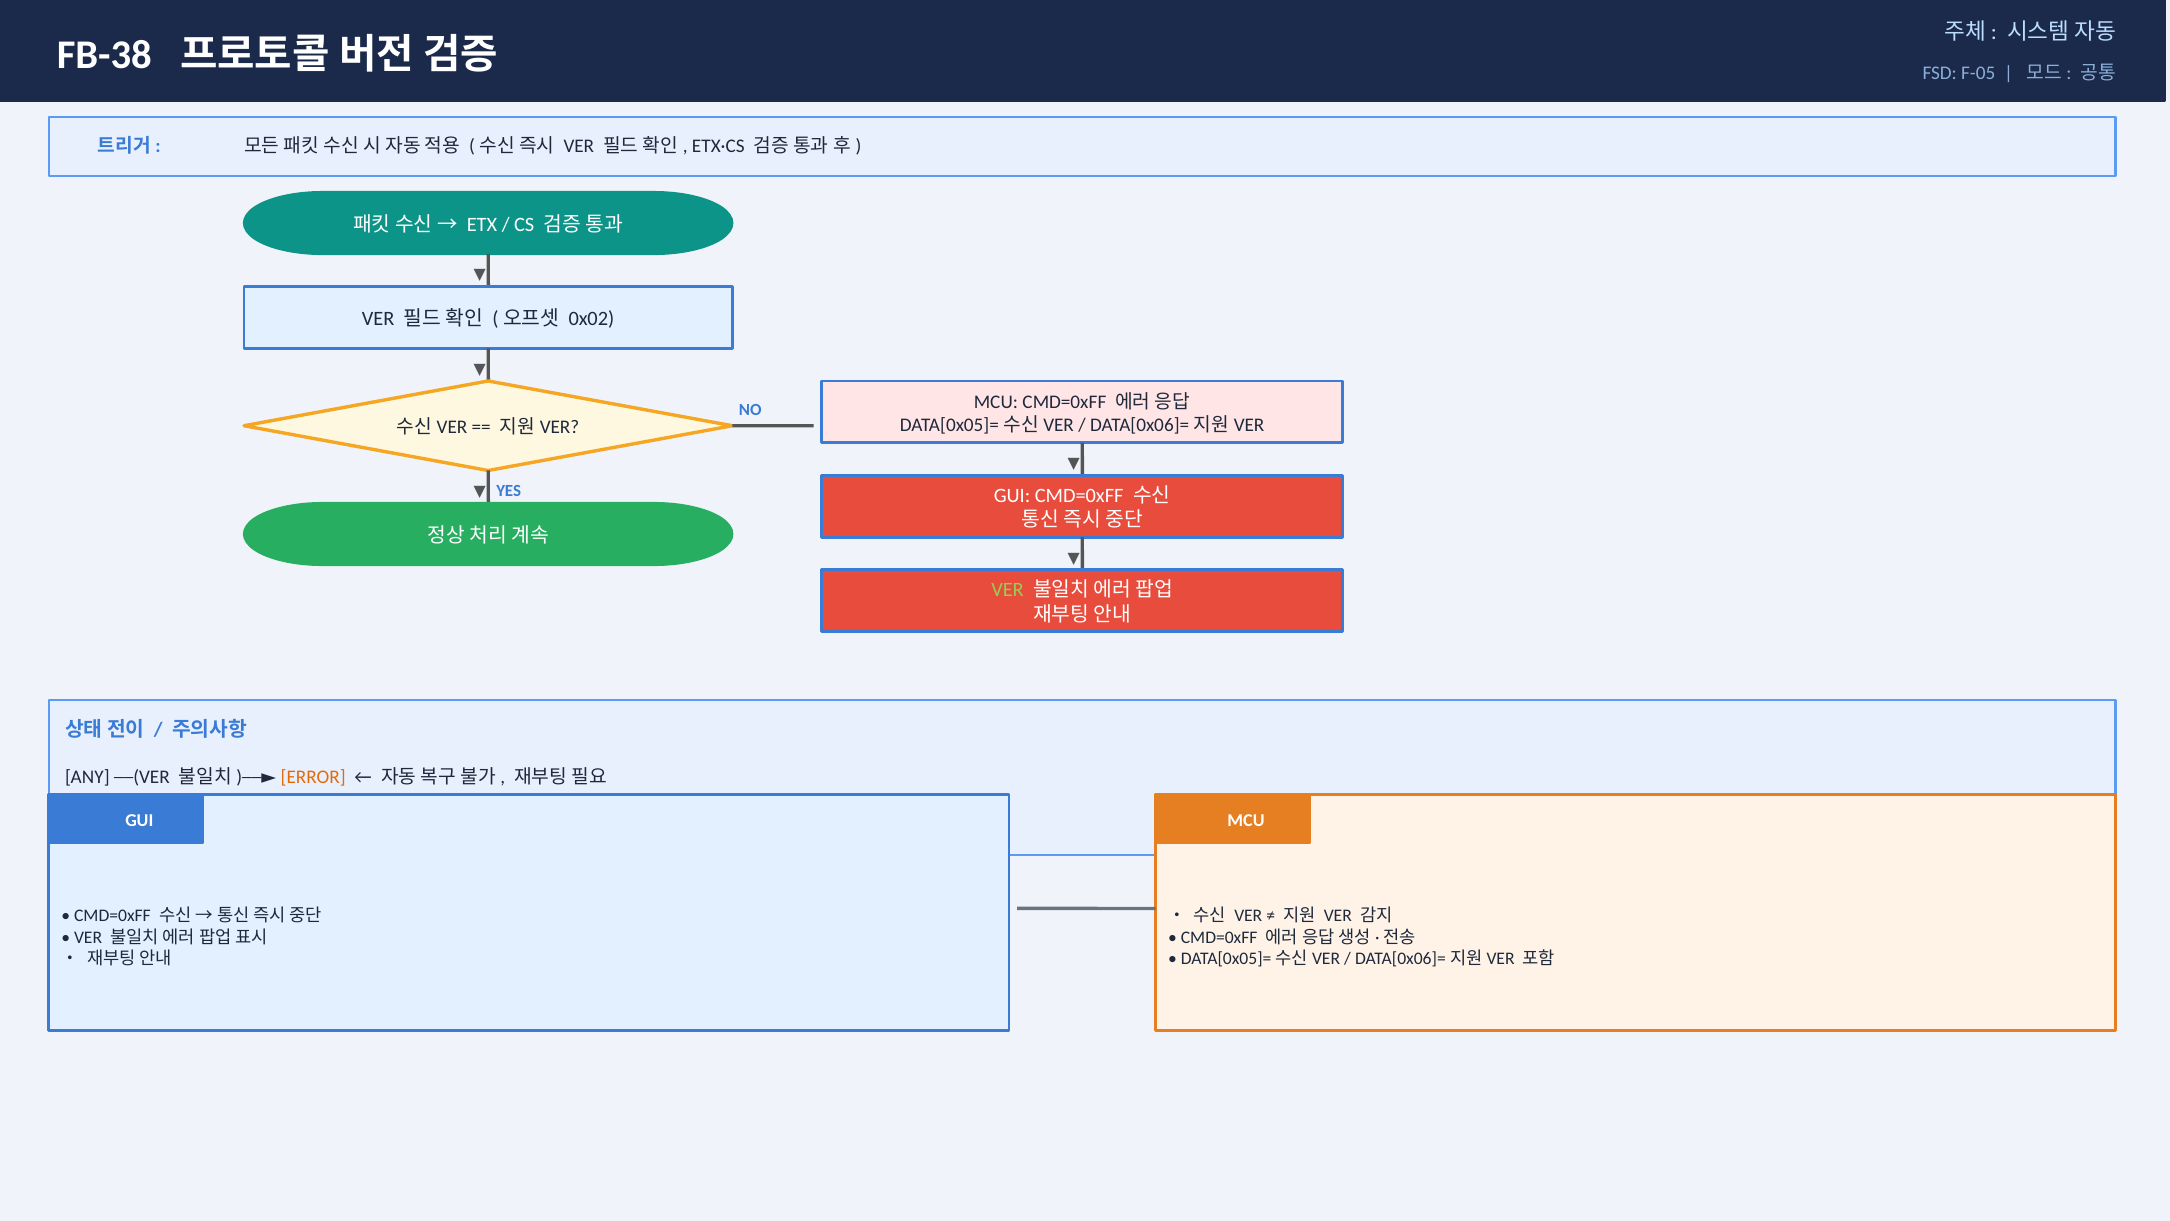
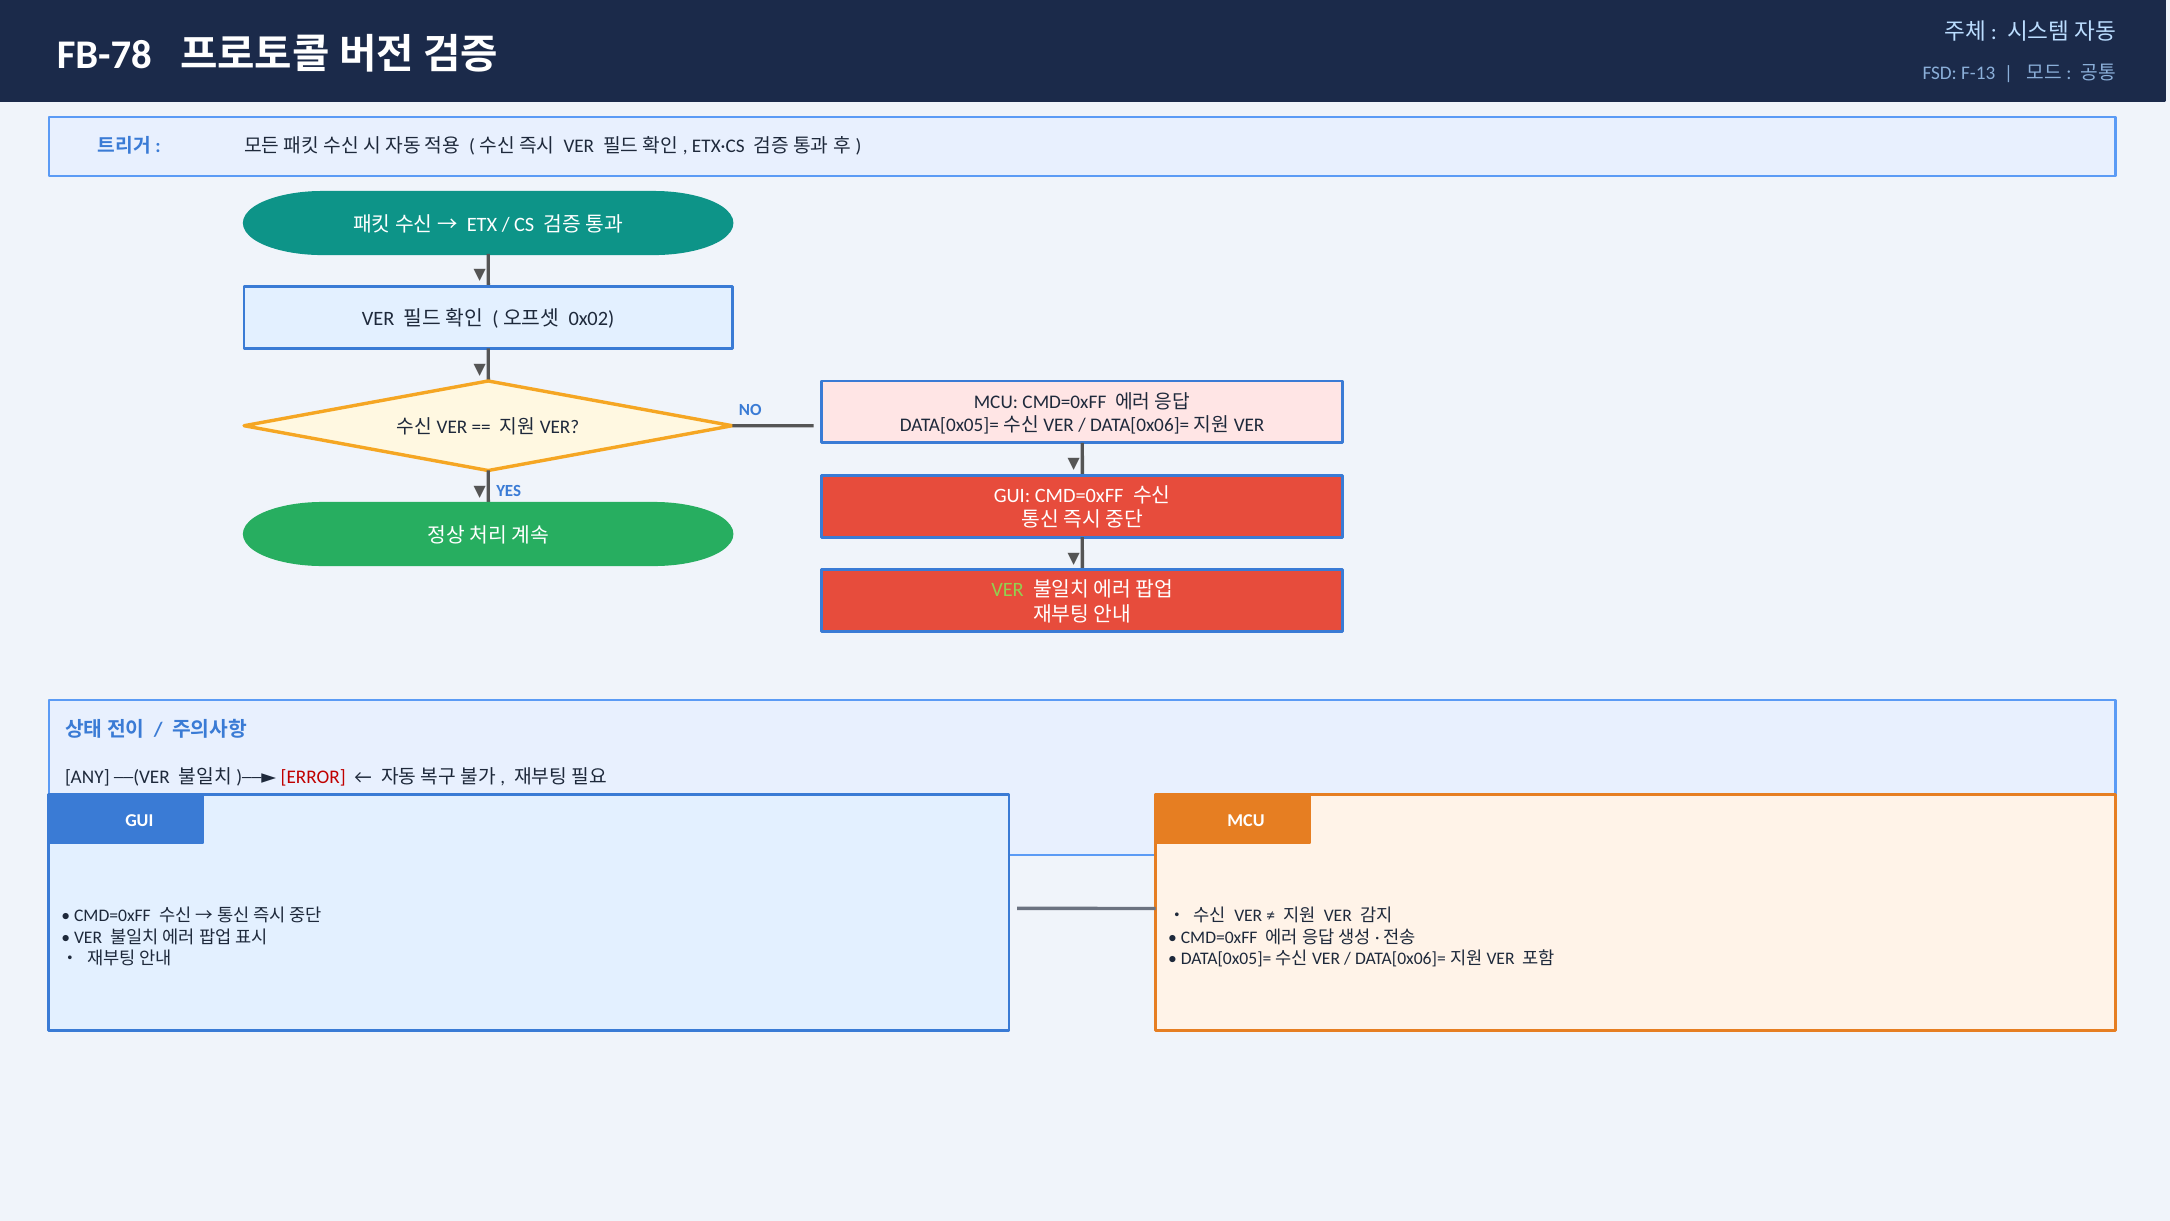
FB-38: FB-38 -> FB-78
F-05: F-05 -> F-13
ERROR colour: orange -> red
